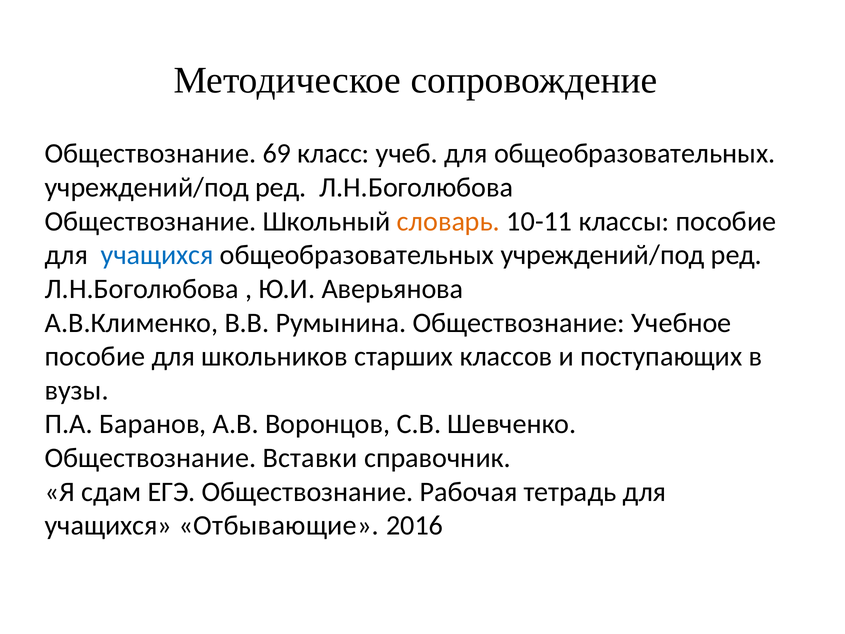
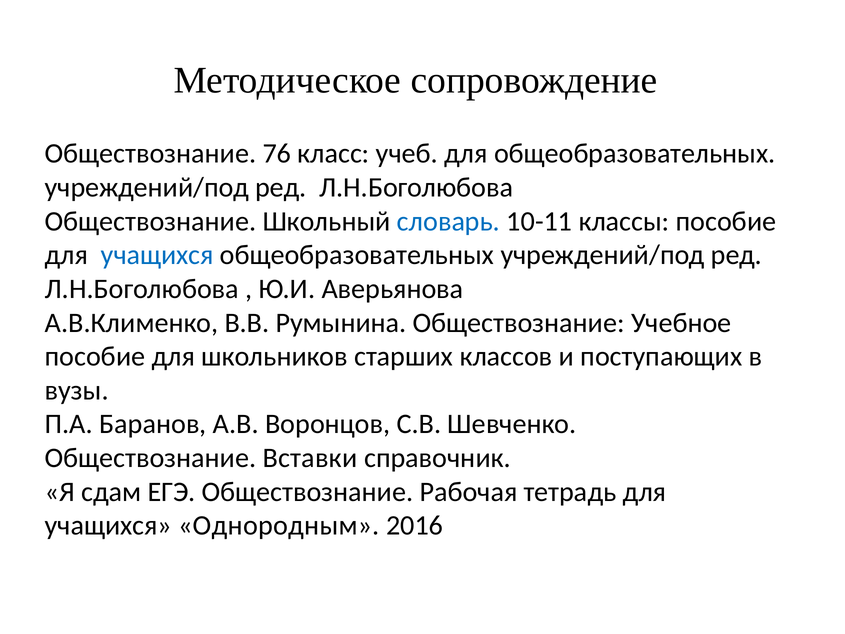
69: 69 -> 76
словарь colour: orange -> blue
Отбывающие: Отбывающие -> Однородным
